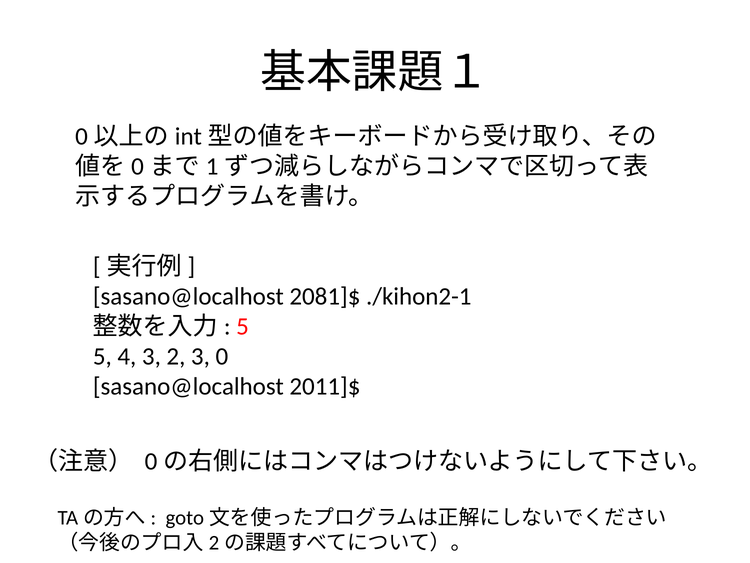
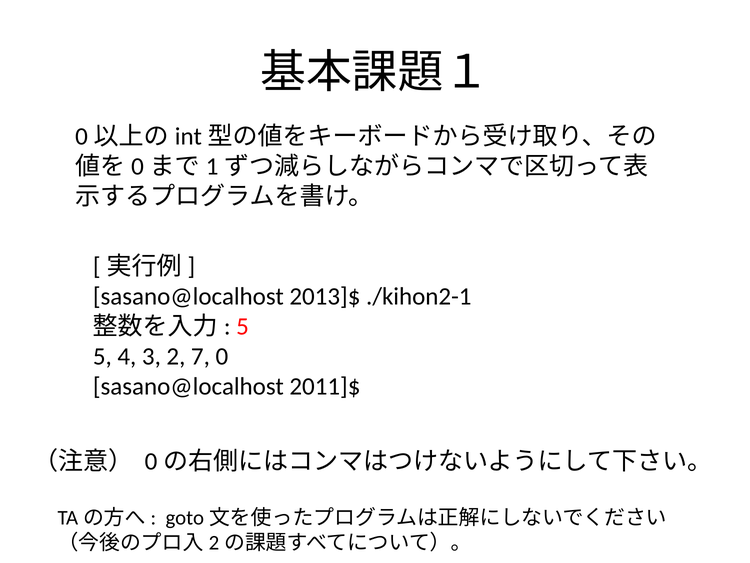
2081]$: 2081]$ -> 2013]$
2 3: 3 -> 7
